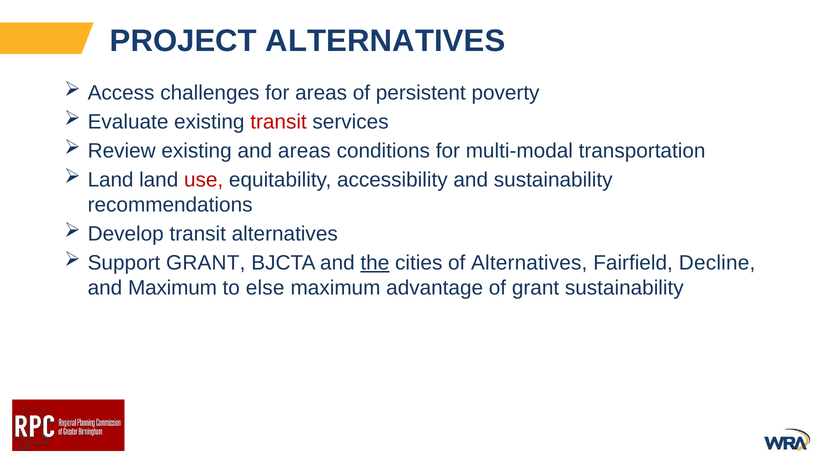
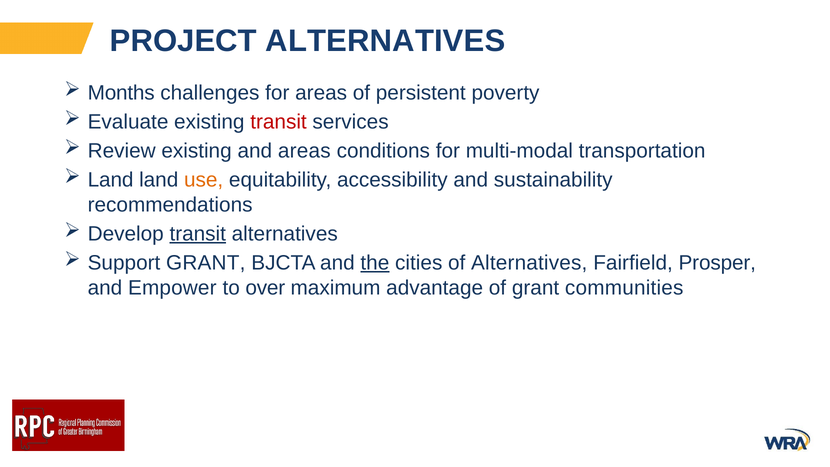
Access: Access -> Months
use colour: red -> orange
transit at (198, 234) underline: none -> present
Decline: Decline -> Prosper
and Maximum: Maximum -> Empower
else: else -> over
grant sustainability: sustainability -> communities
